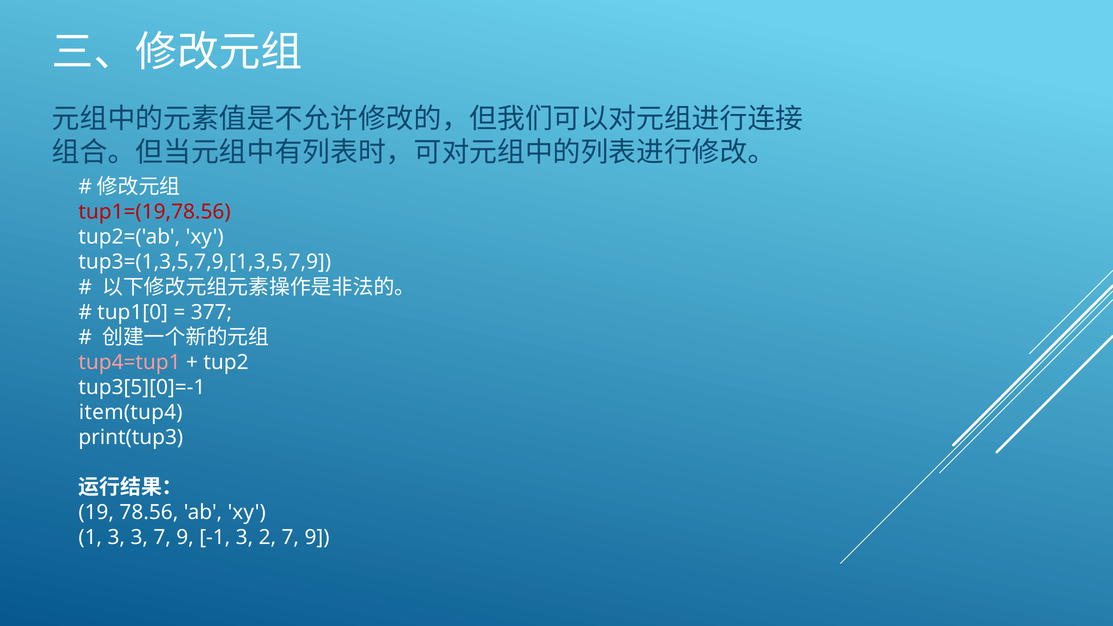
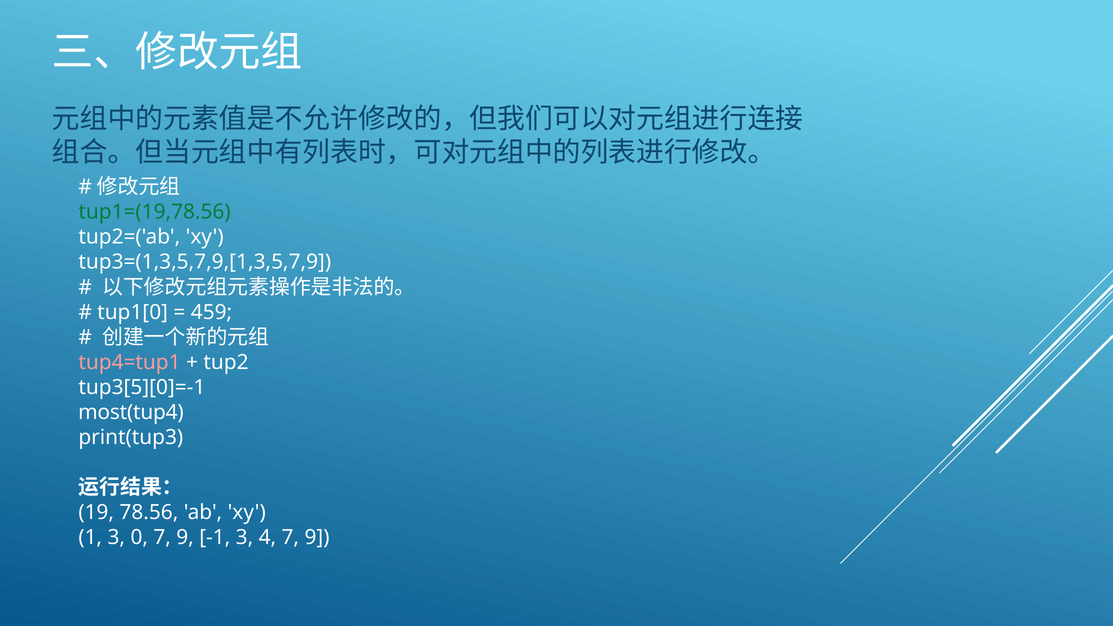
tup1=(19,78.56 colour: red -> green
377: 377 -> 459
item(tup4: item(tup4 -> most(tup4
3 3: 3 -> 0
2: 2 -> 4
